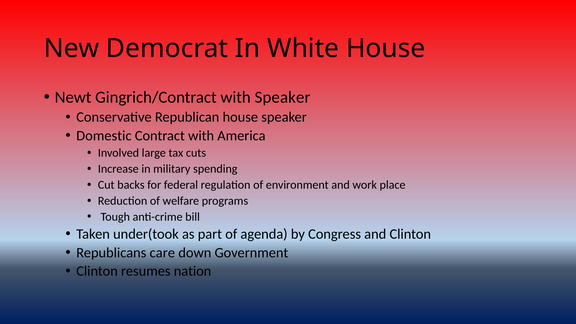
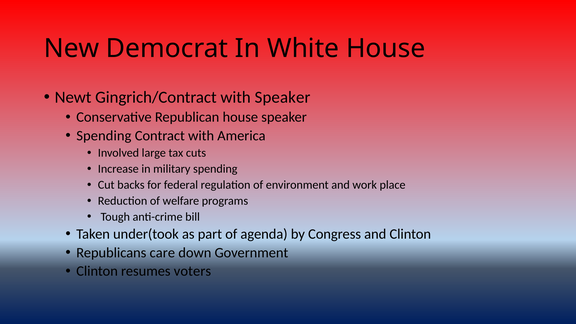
Domestic at (104, 136): Domestic -> Spending
nation: nation -> voters
